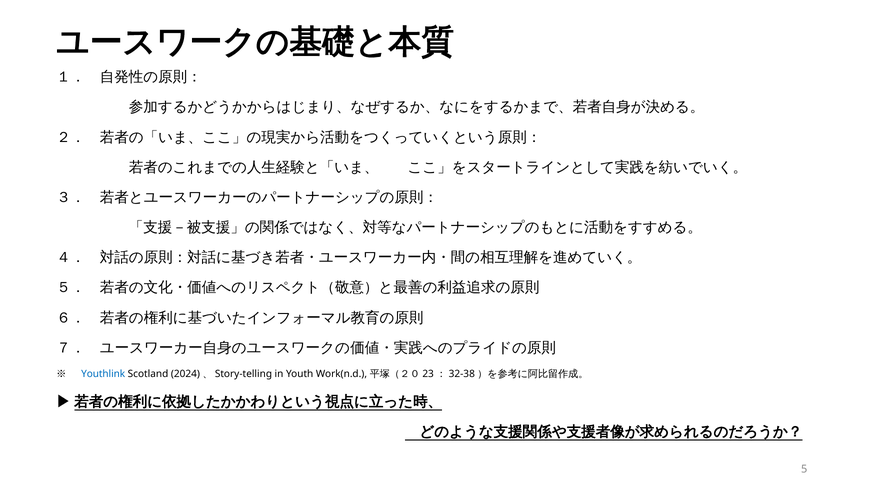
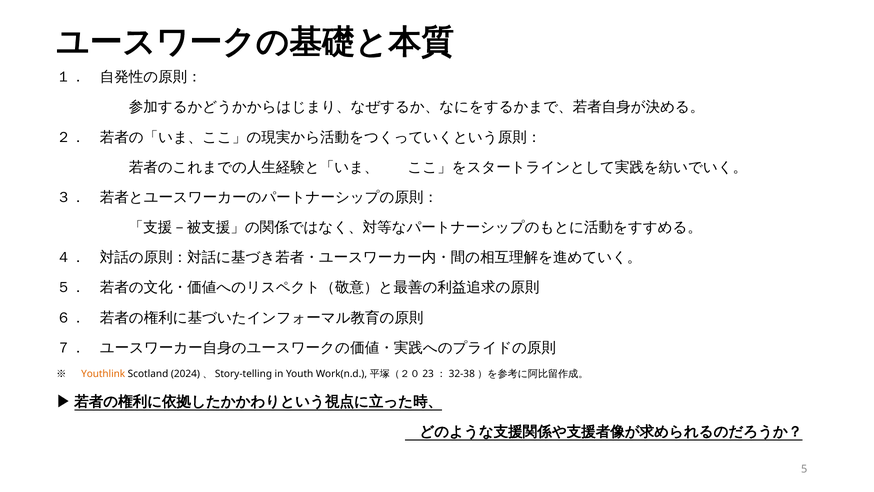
Youthlink colour: blue -> orange
